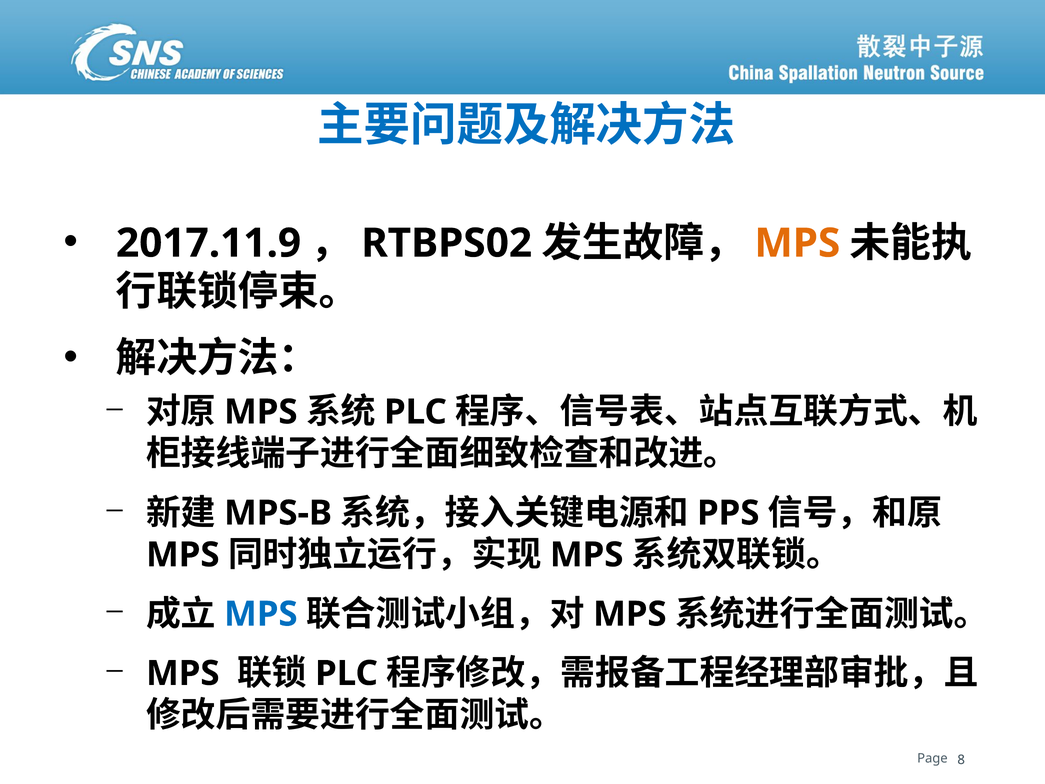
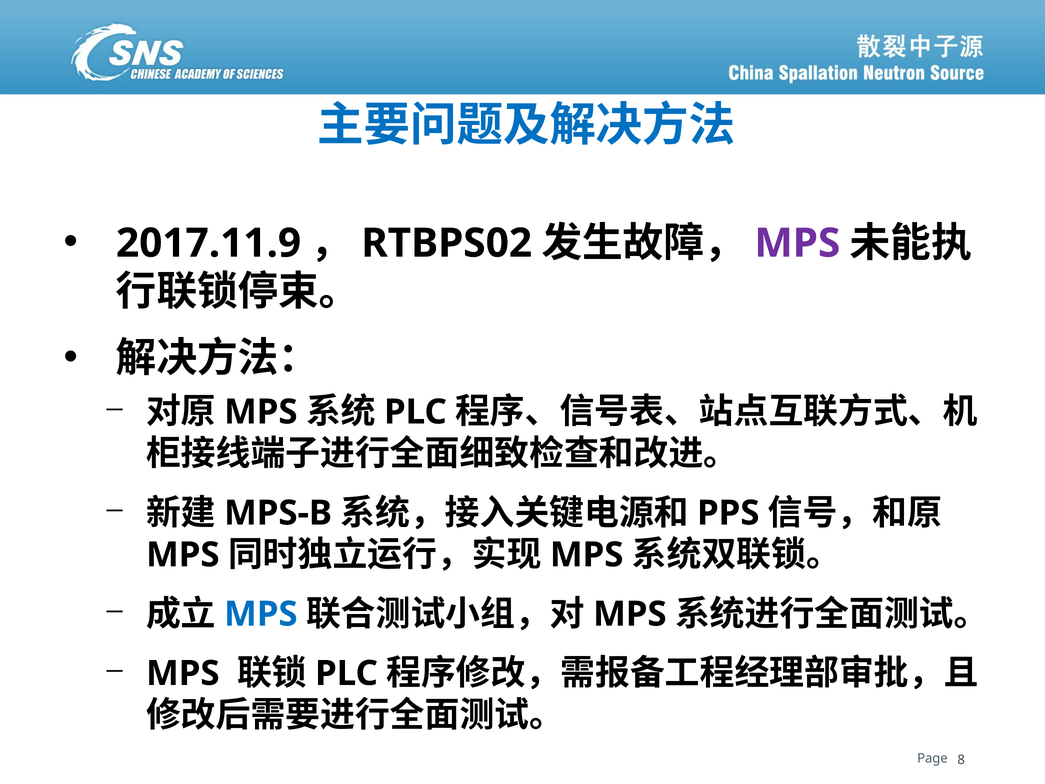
MPS at (797, 243) colour: orange -> purple
